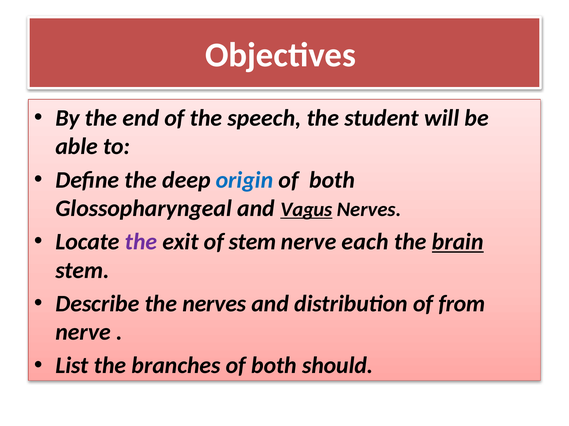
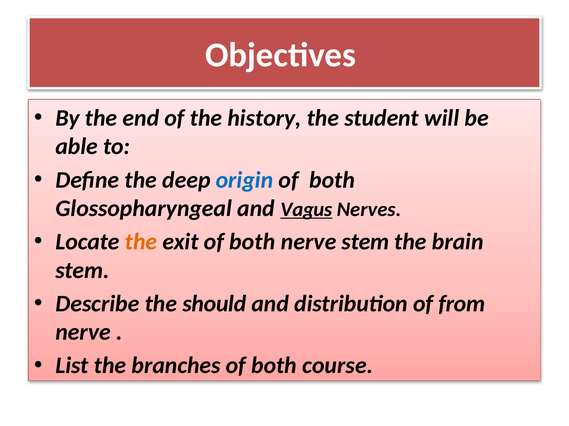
speech: speech -> history
the at (141, 242) colour: purple -> orange
exit of stem: stem -> both
nerve each: each -> stem
brain underline: present -> none
the nerves: nerves -> should
should: should -> course
